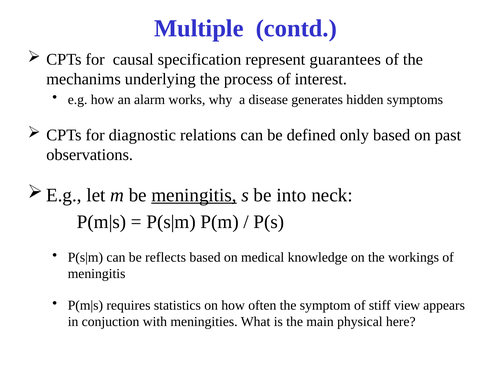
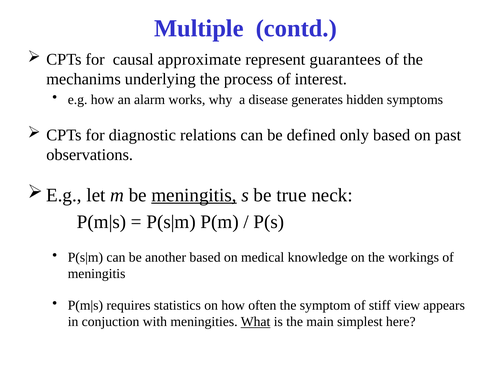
specification: specification -> approximate
into: into -> true
reflects: reflects -> another
What underline: none -> present
physical: physical -> simplest
